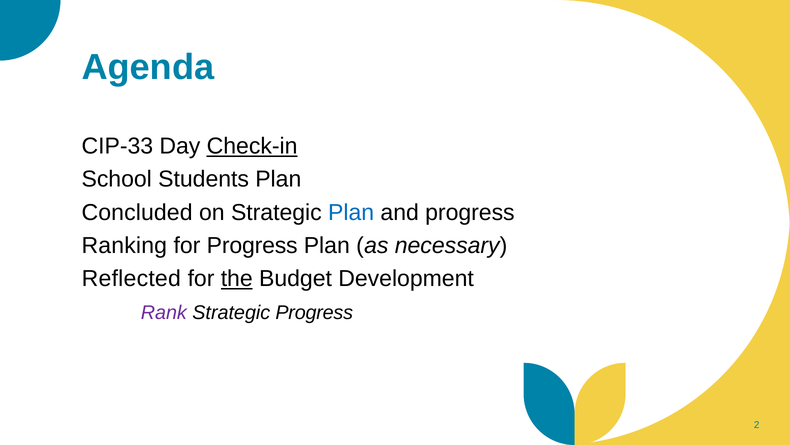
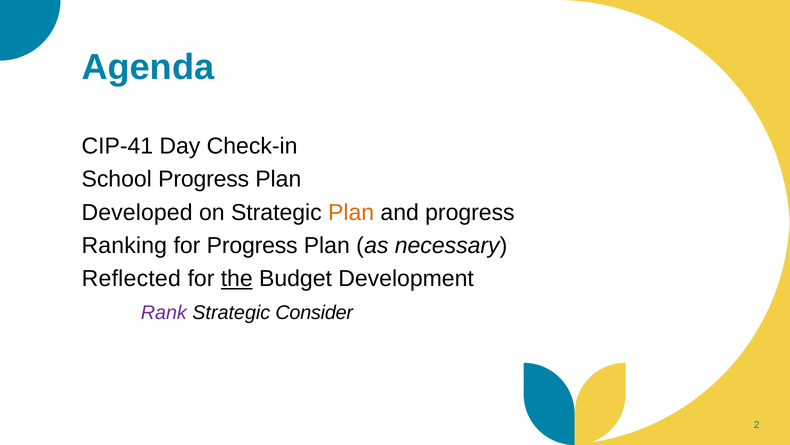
CIP-33: CIP-33 -> CIP-41
Check-in underline: present -> none
School Students: Students -> Progress
Concluded: Concluded -> Developed
Plan at (351, 212) colour: blue -> orange
Strategic Progress: Progress -> Consider
